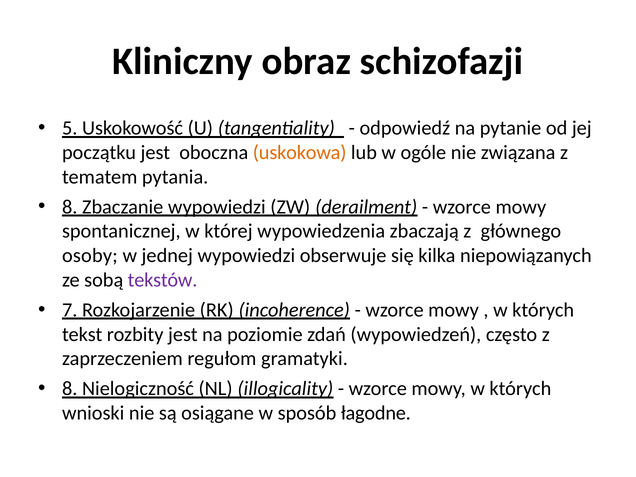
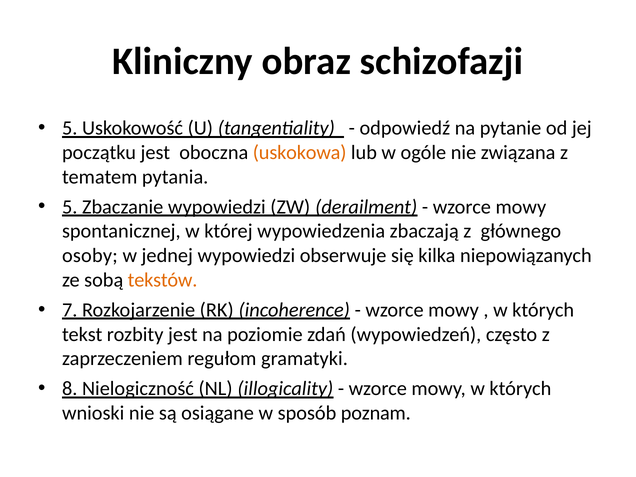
8 at (70, 207): 8 -> 5
tekstów colour: purple -> orange
łagodne: łagodne -> poznam
